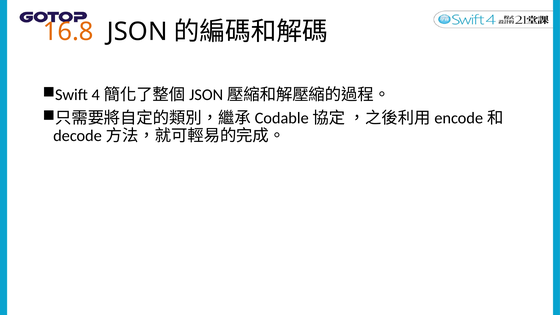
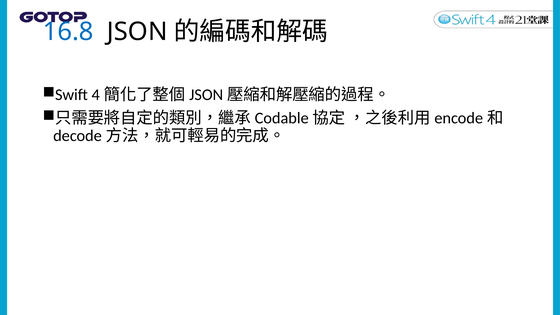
16.8 colour: orange -> blue
